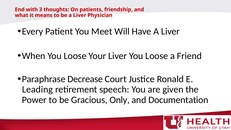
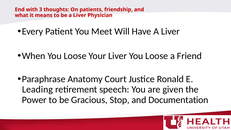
Decrease: Decrease -> Anatomy
Only: Only -> Stop
